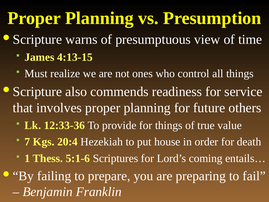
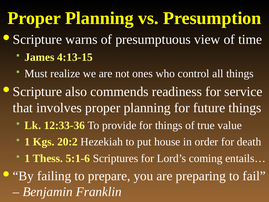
future others: others -> things
7 at (27, 142): 7 -> 1
20:4: 20:4 -> 20:2
